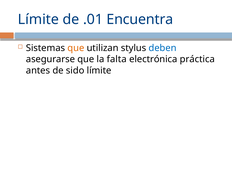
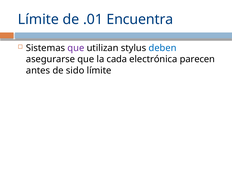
que at (76, 48) colour: orange -> purple
falta: falta -> cada
práctica: práctica -> parecen
